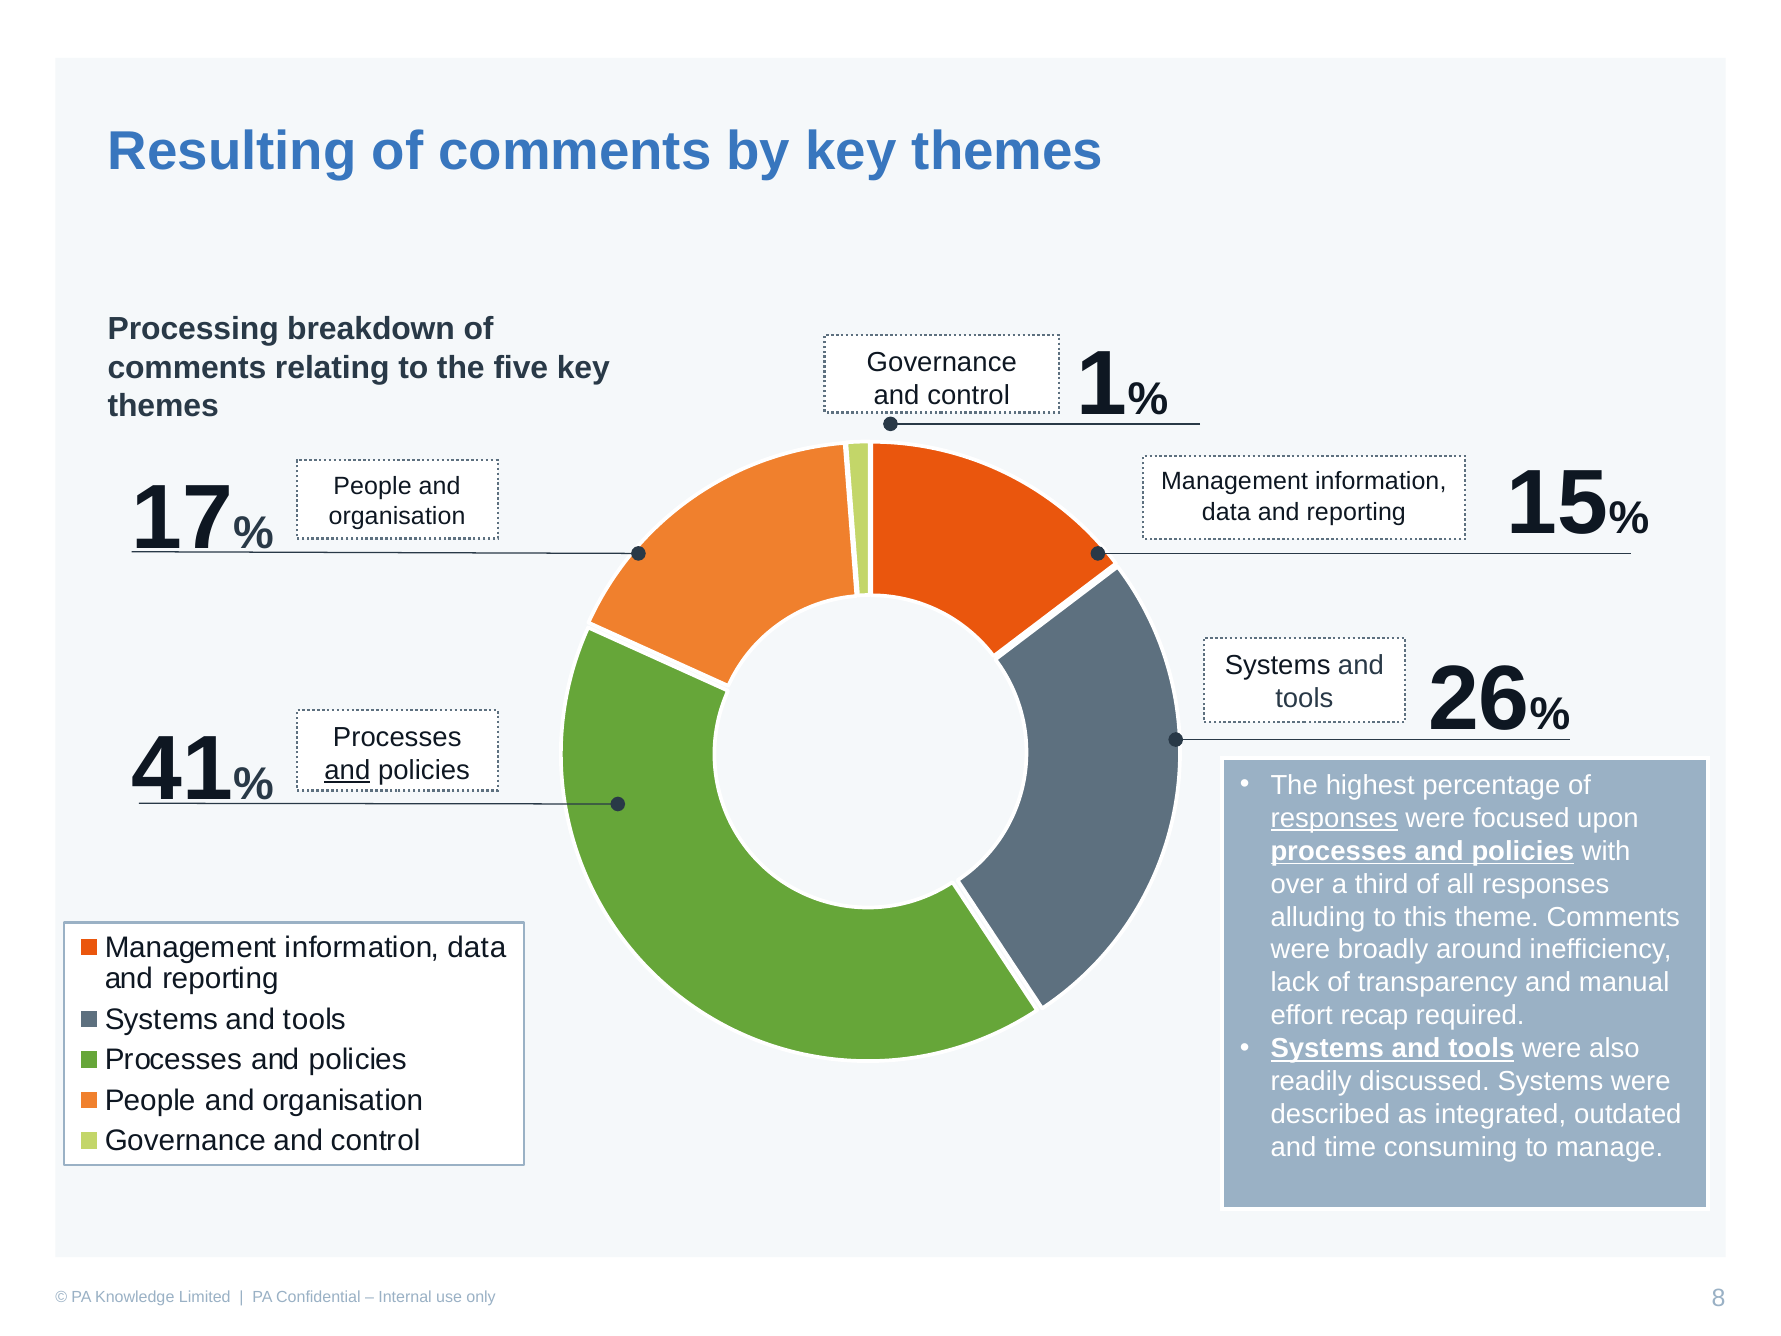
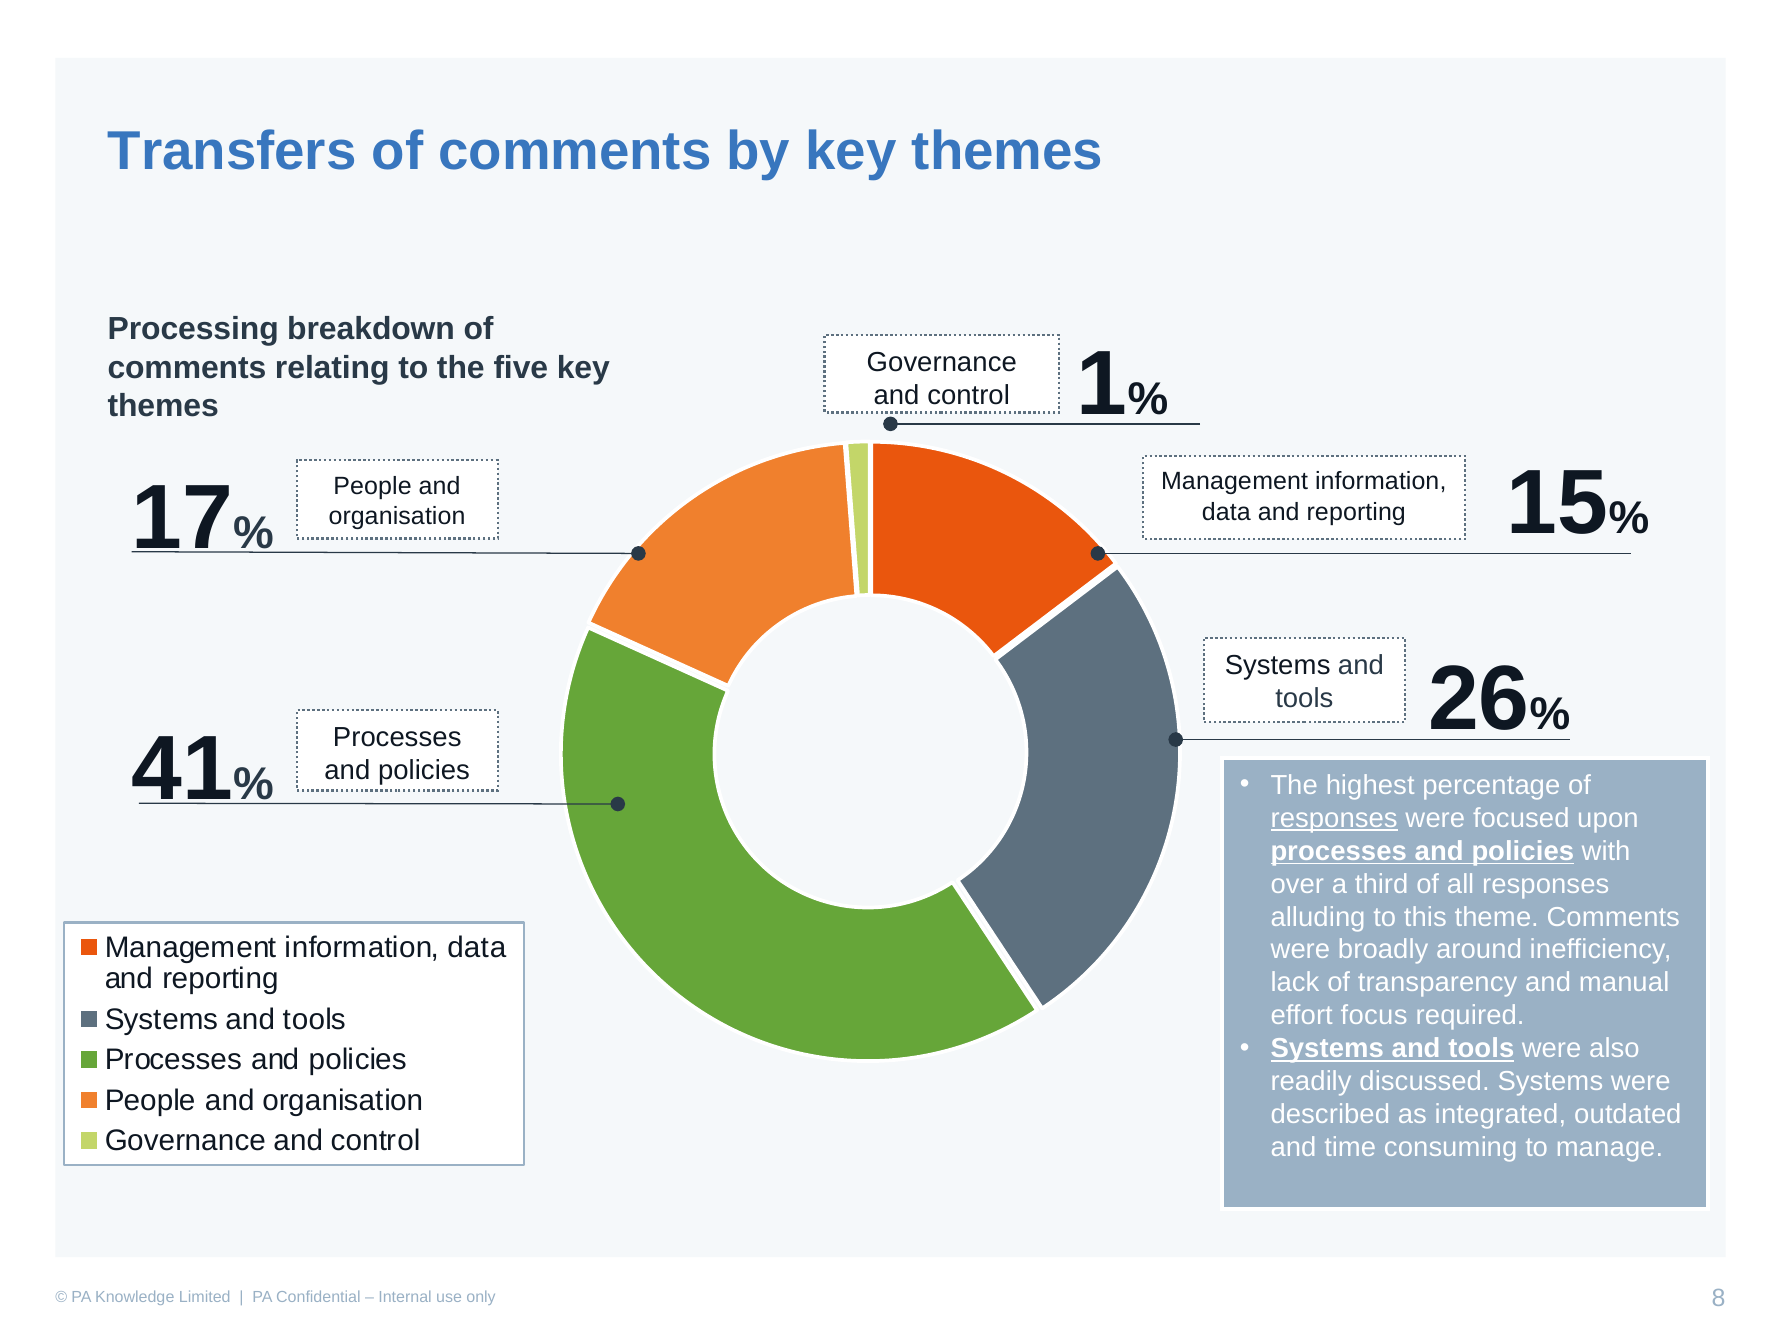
Resulting: Resulting -> Transfers
and at (347, 770) underline: present -> none
recap: recap -> focus
